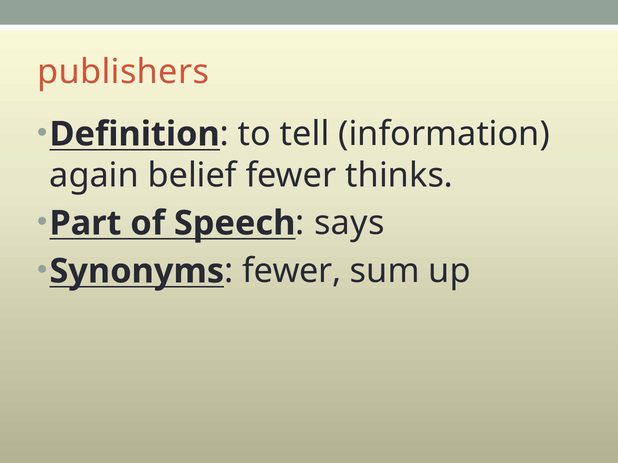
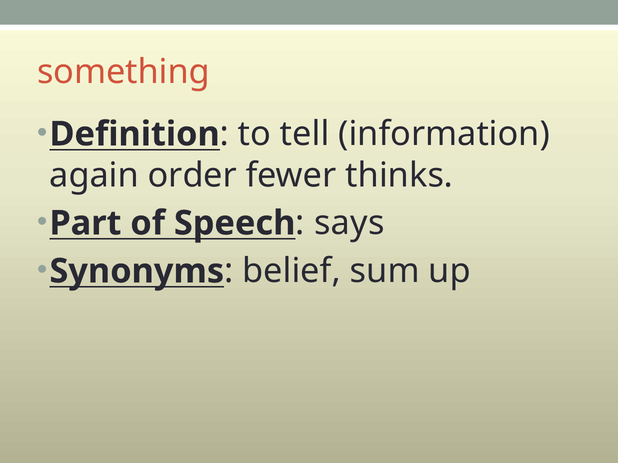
publishers: publishers -> something
belief: belief -> order
fewer at (292, 271): fewer -> belief
